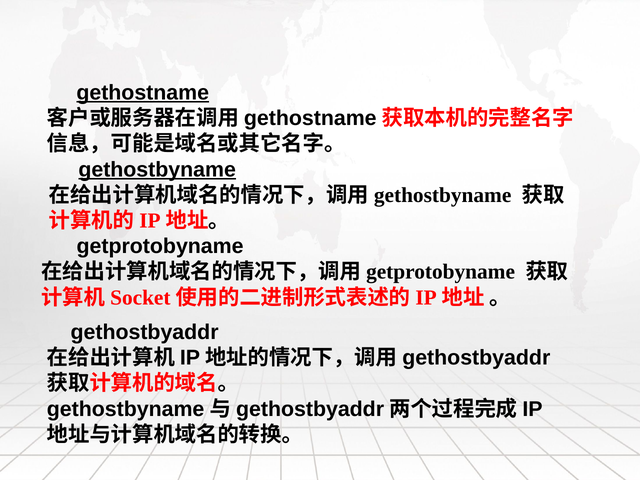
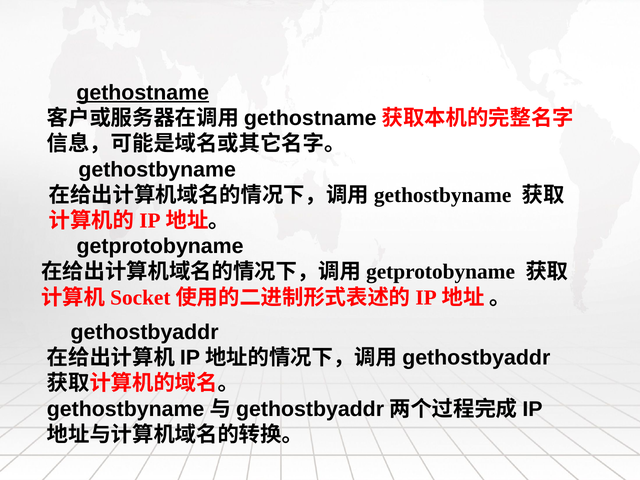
gethostbyname underline: present -> none
